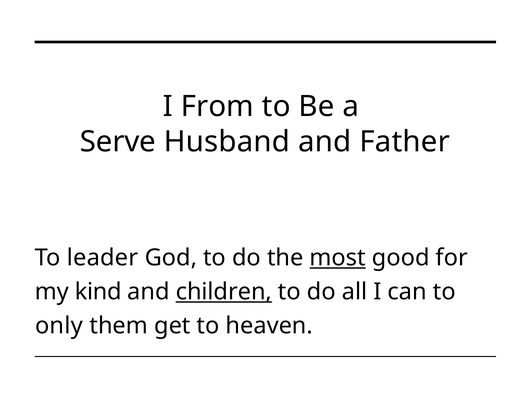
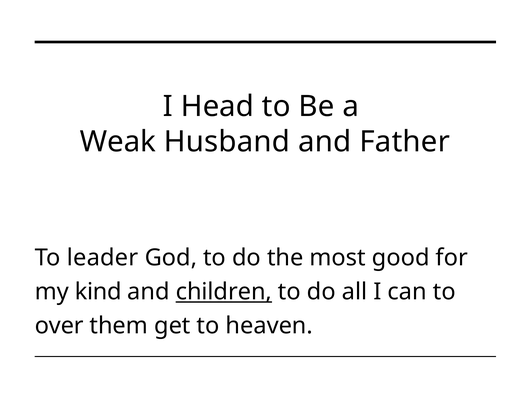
From: From -> Head
Serve: Serve -> Weak
most underline: present -> none
only: only -> over
